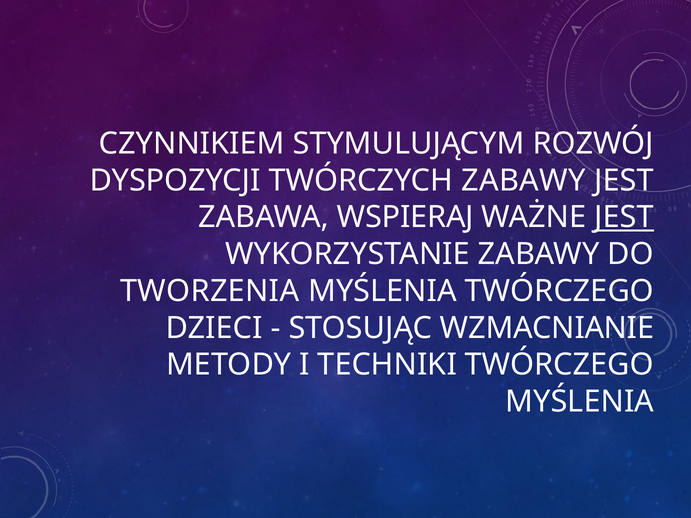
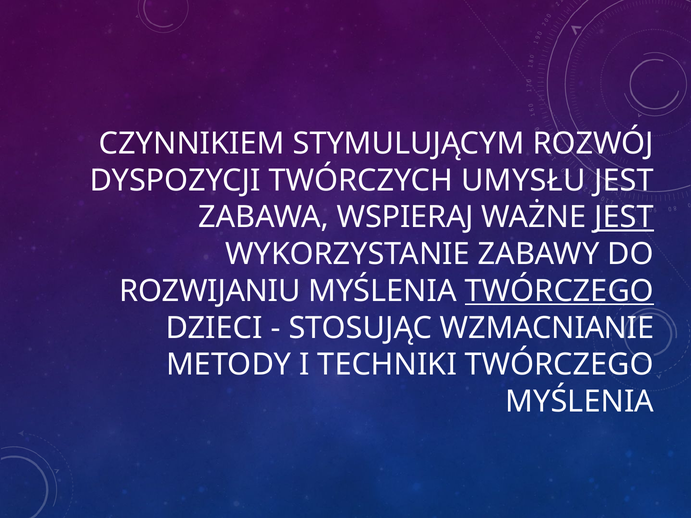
TWÓRCZYCH ZABAWY: ZABAWY -> UMYSŁU
TWORZENIA: TWORZENIA -> ROZWIJANIU
TWÓRCZEGO at (559, 291) underline: none -> present
